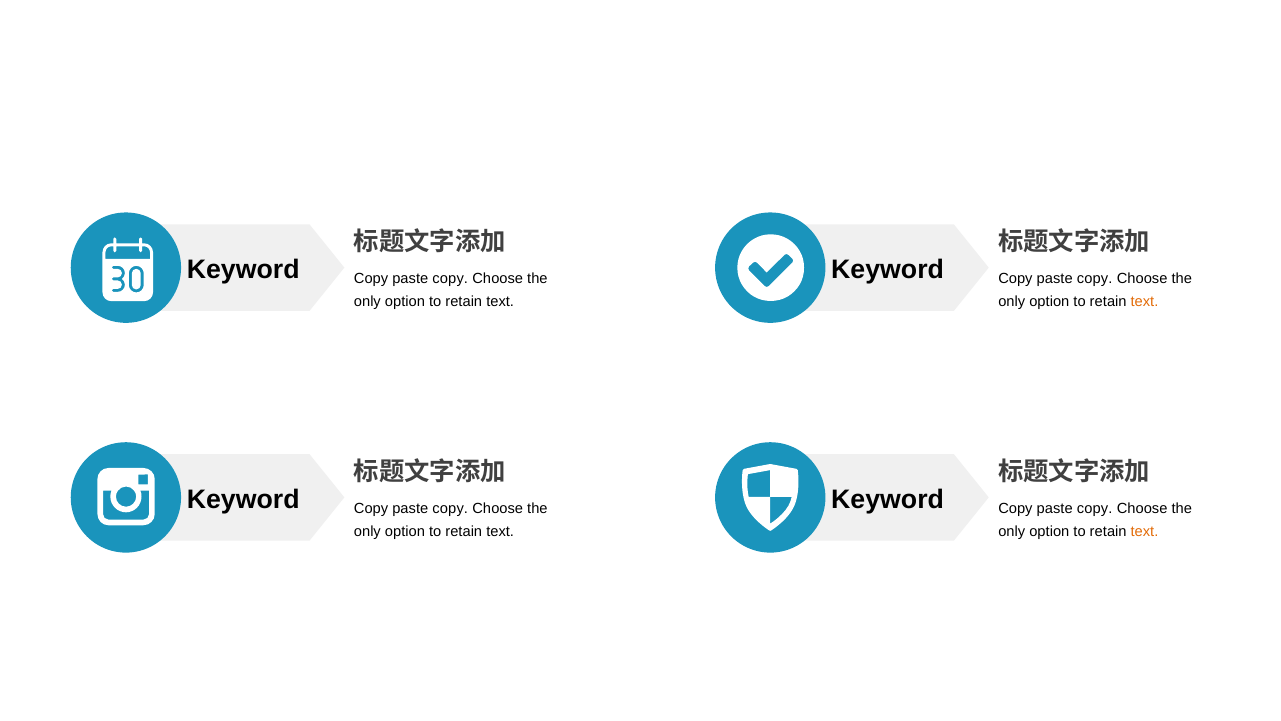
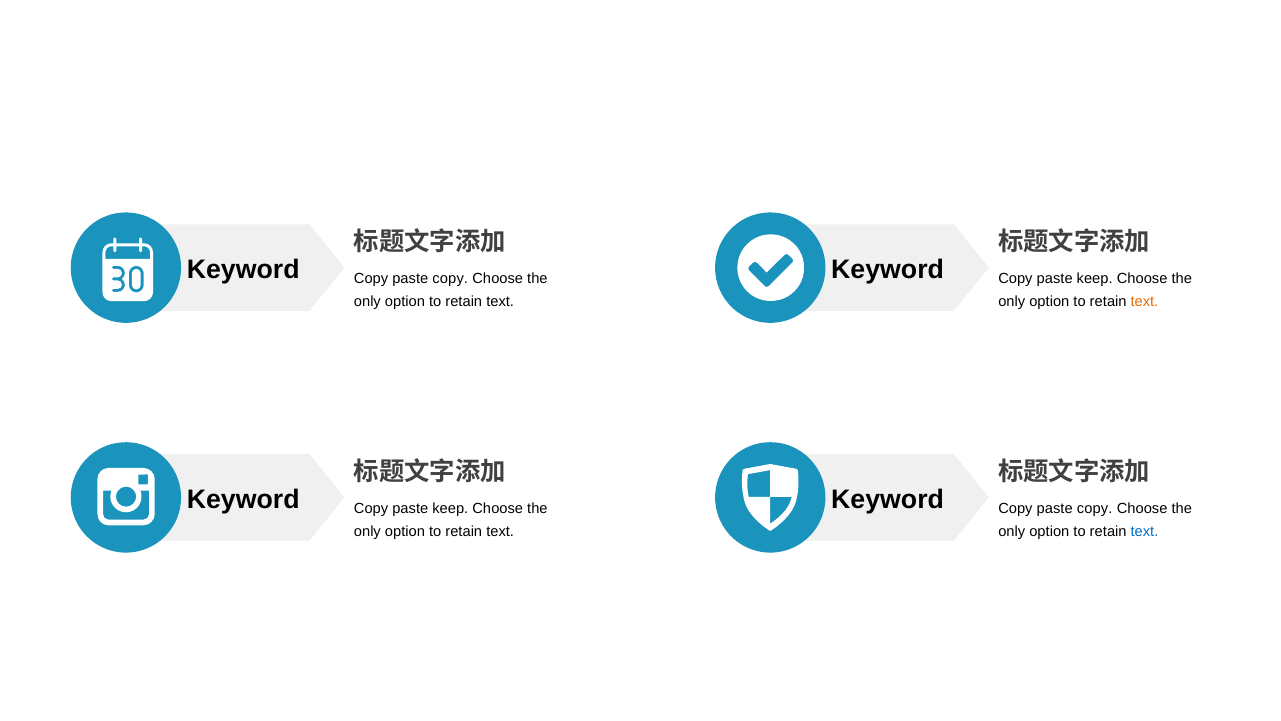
copy at (1095, 278): copy -> keep
copy at (450, 508): copy -> keep
text at (1144, 531) colour: orange -> blue
